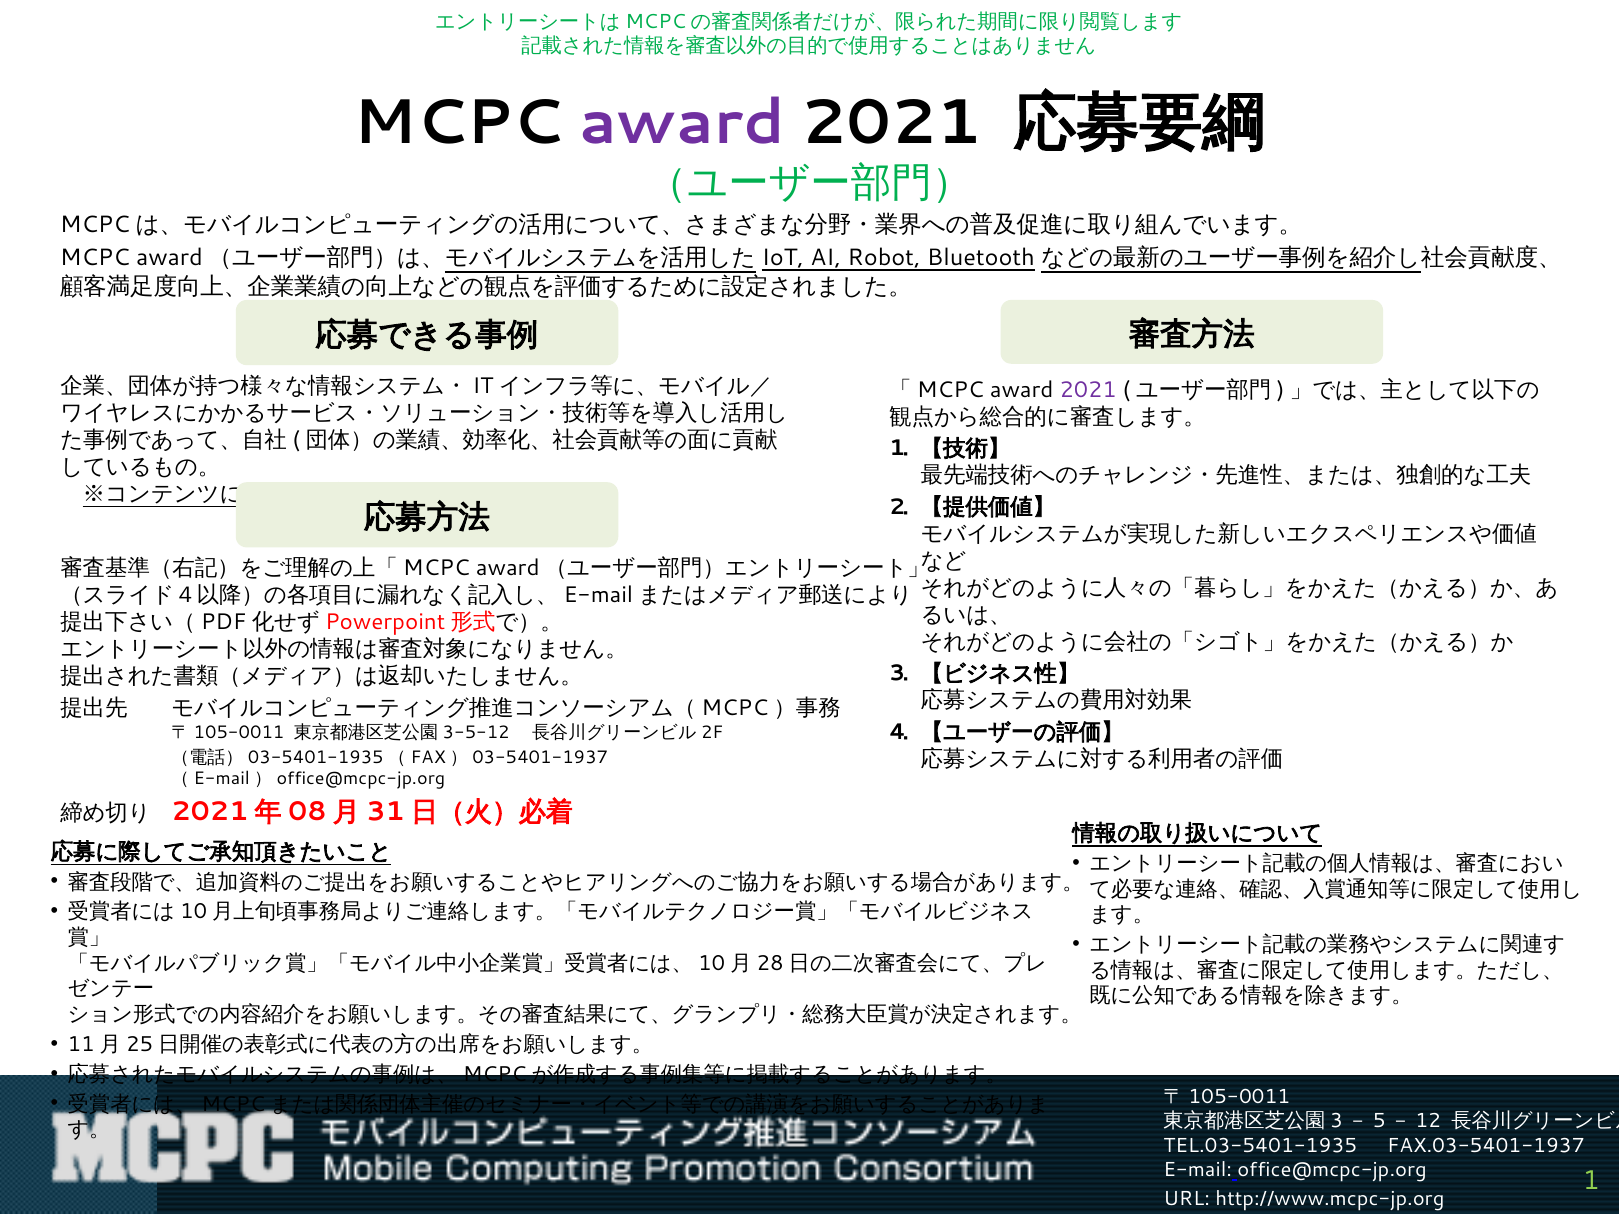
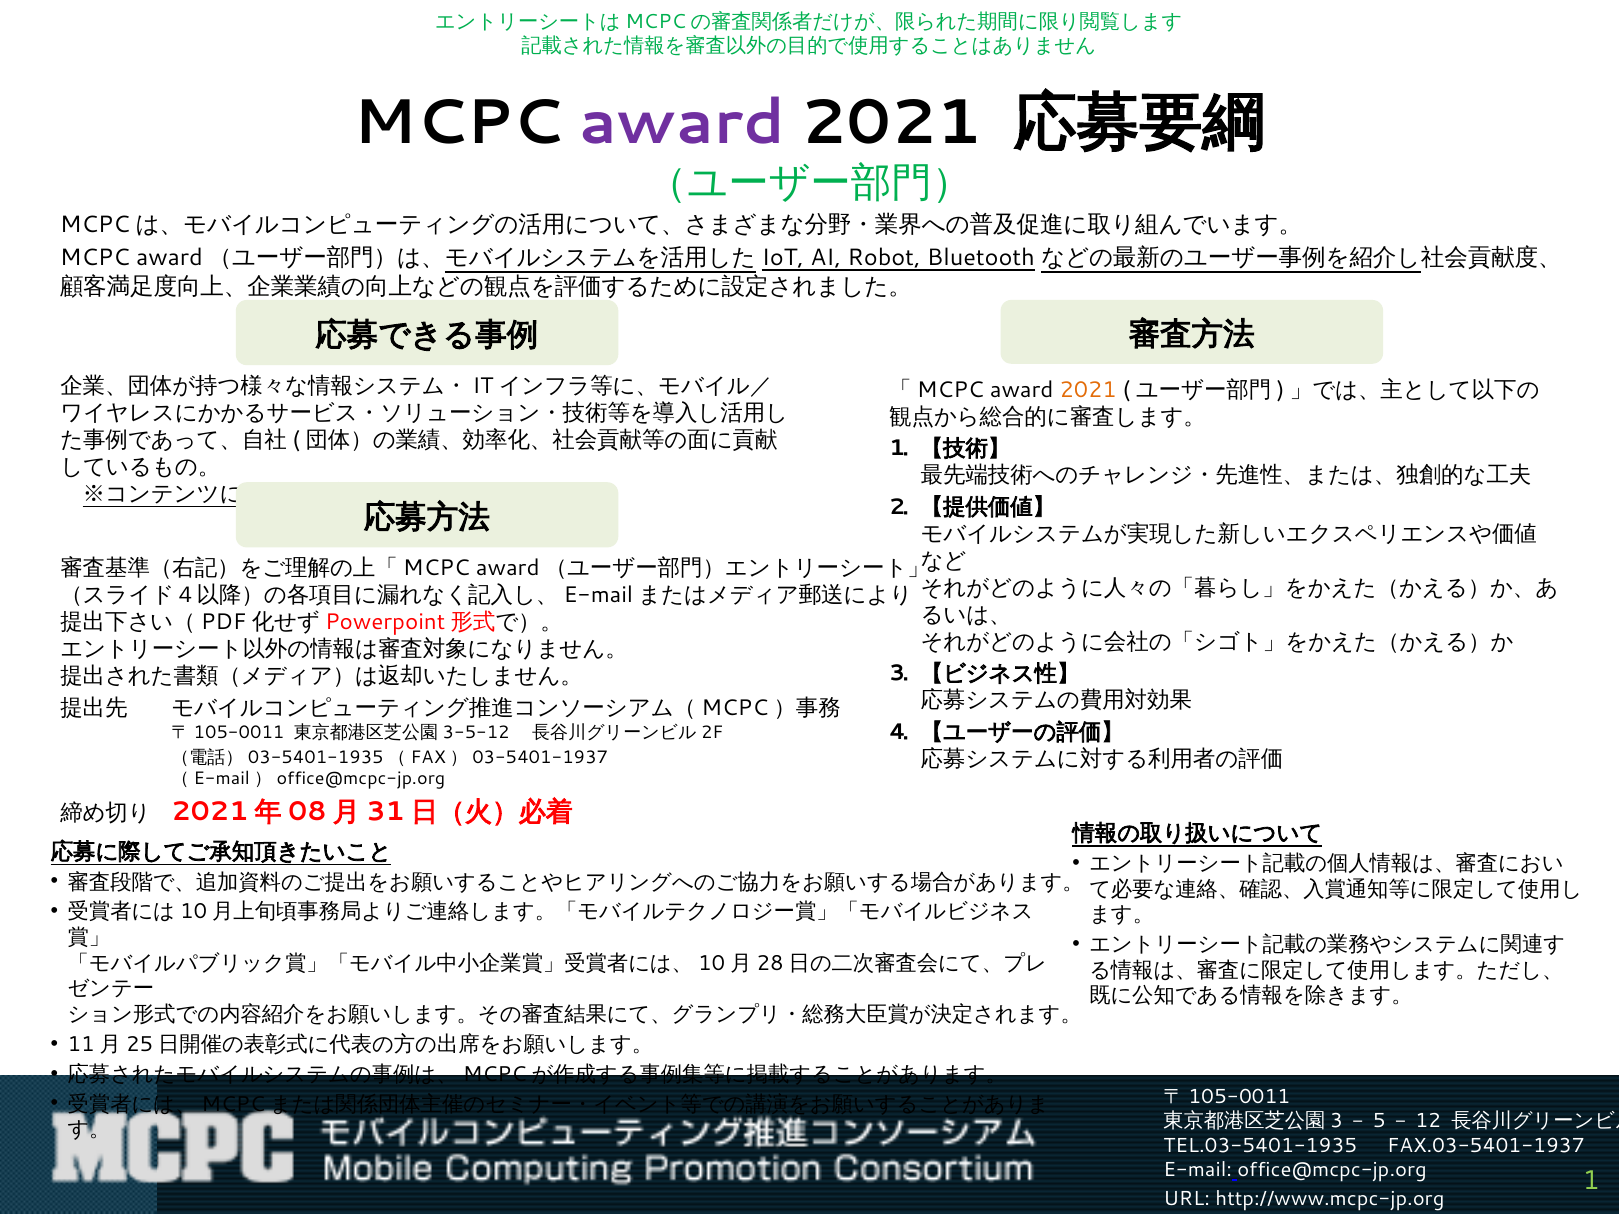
2021 at (1088, 390) colour: purple -> orange
